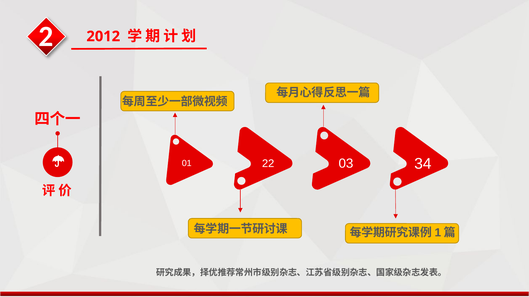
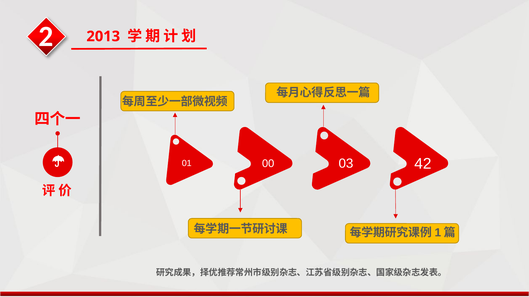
2012: 2012 -> 2013
22: 22 -> 00
34: 34 -> 42
